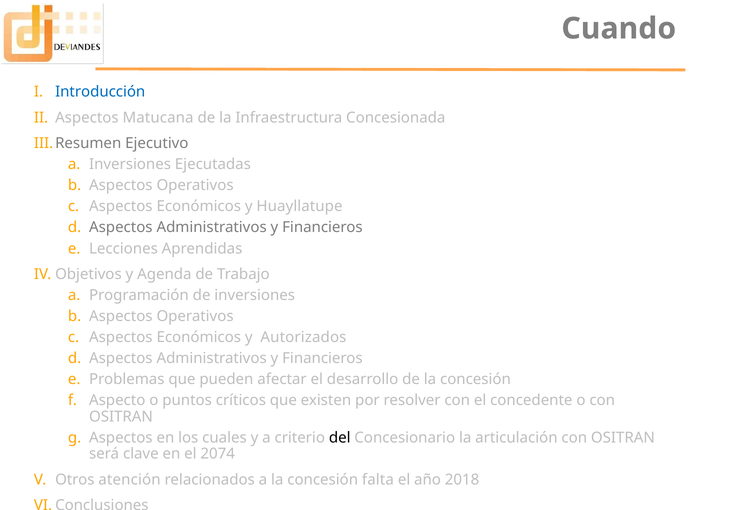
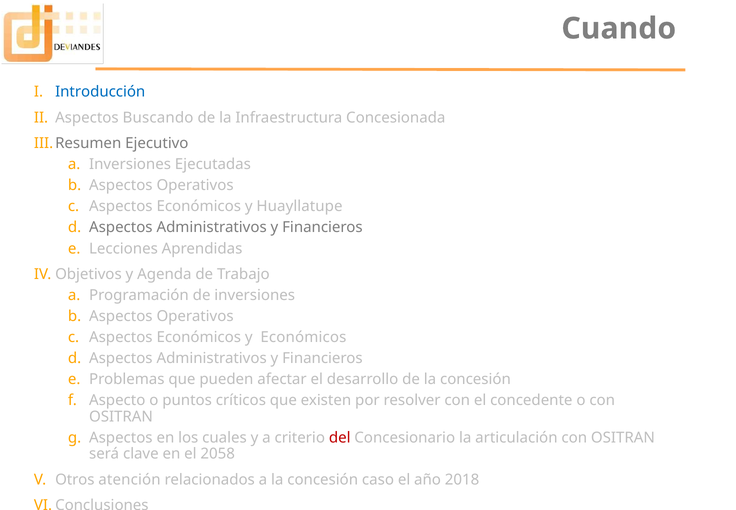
Matucana: Matucana -> Buscando
y Autorizados: Autorizados -> Económicos
del colour: black -> red
2074: 2074 -> 2058
falta: falta -> caso
